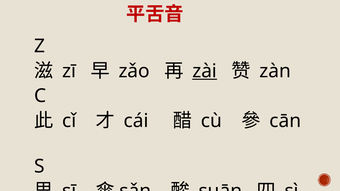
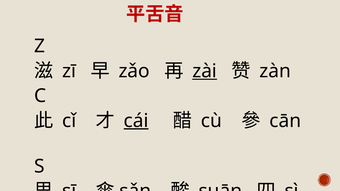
cái underline: none -> present
